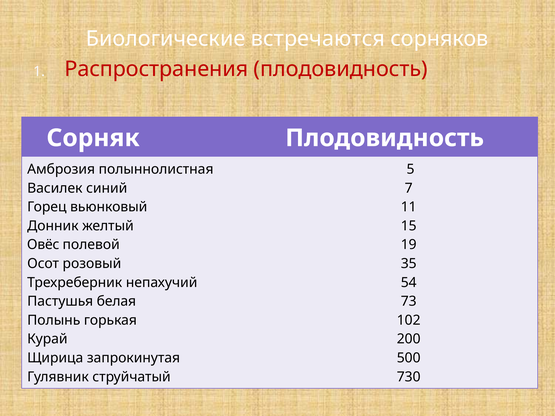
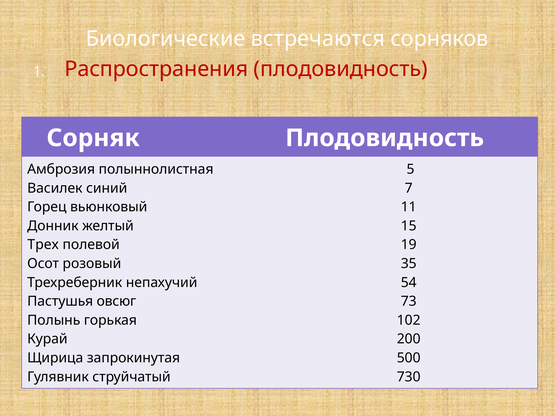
Овёс: Овёс -> Трех
белая: белая -> овсюг
